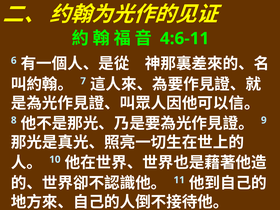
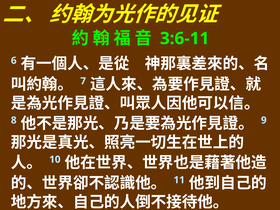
4:6-11: 4:6-11 -> 3:6-11
